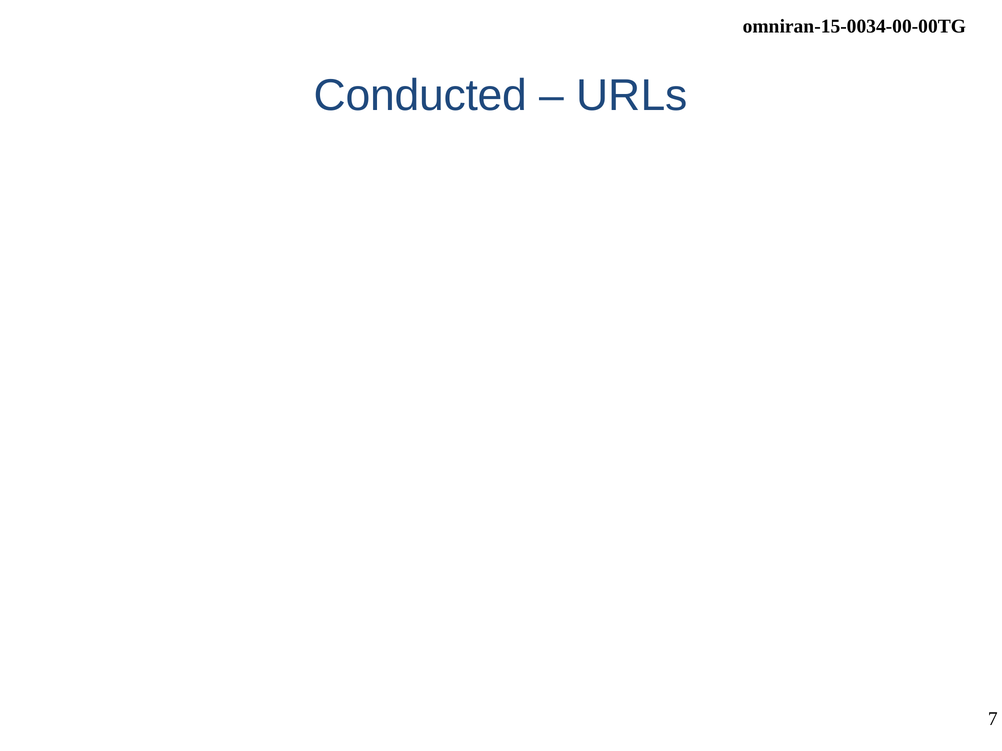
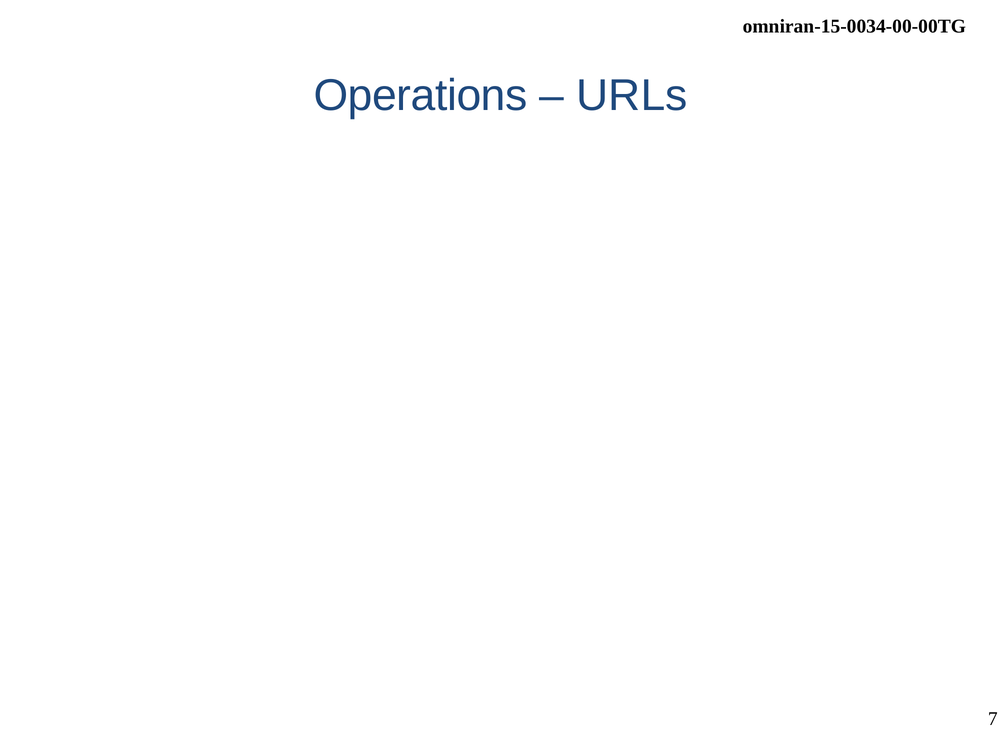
Conducted: Conducted -> Operations
